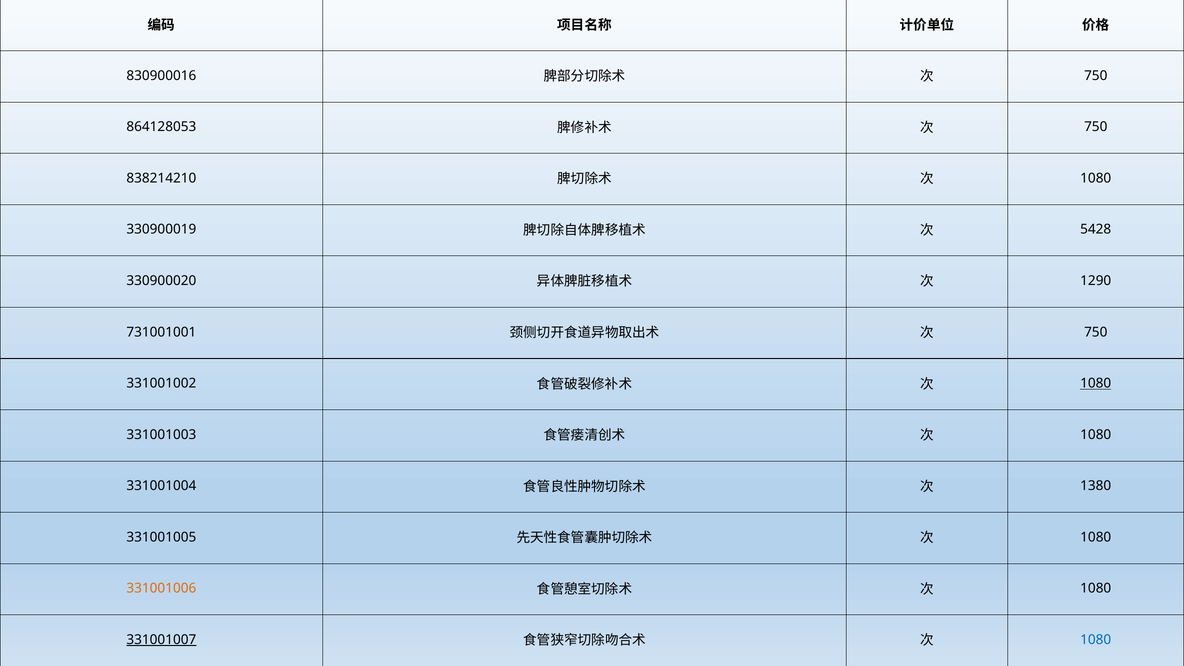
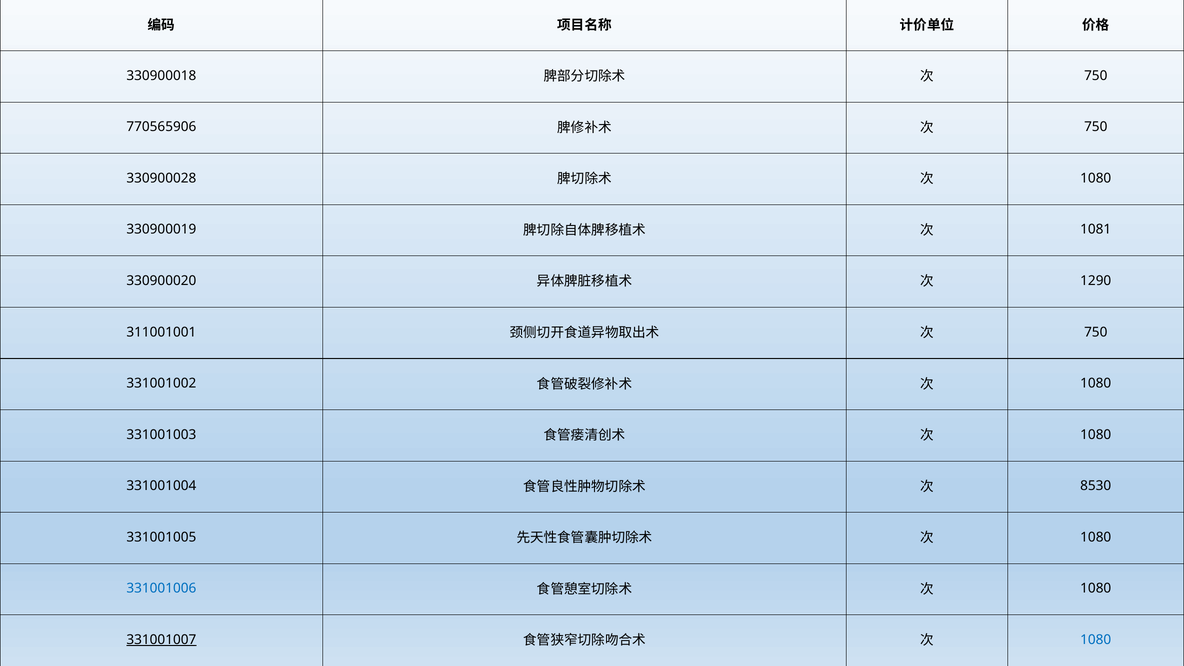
830900016: 830900016 -> 330900018
864128053: 864128053 -> 770565906
838214210: 838214210 -> 330900028
5428: 5428 -> 1081
731001001: 731001001 -> 311001001
1080 at (1096, 383) underline: present -> none
1380: 1380 -> 8530
331001006 colour: orange -> blue
